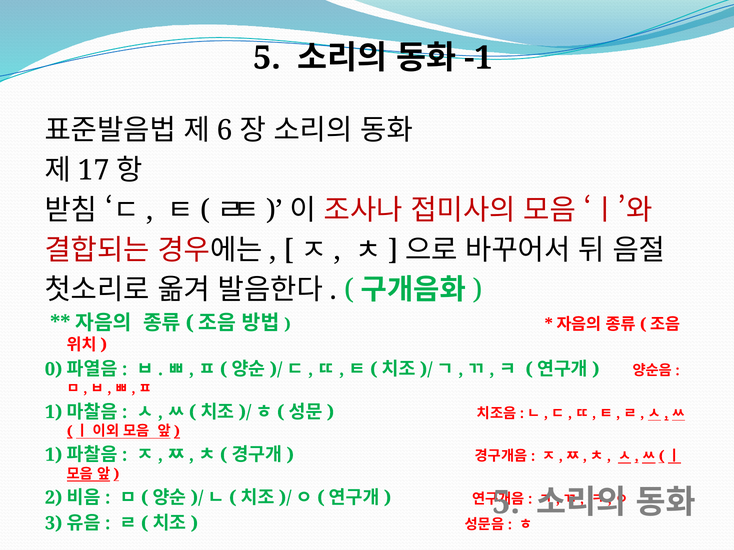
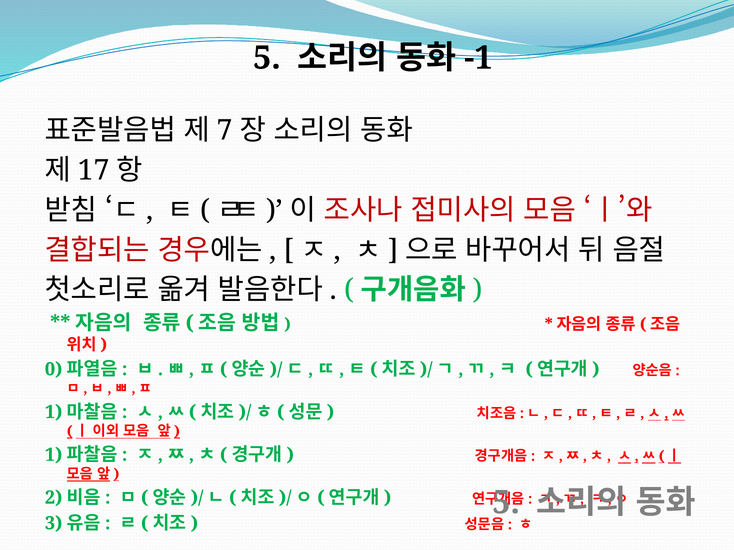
6: 6 -> 7
